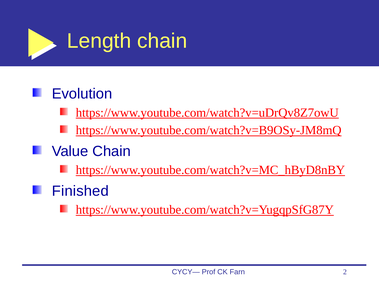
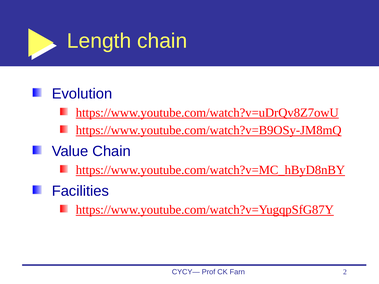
Finished: Finished -> Facilities
